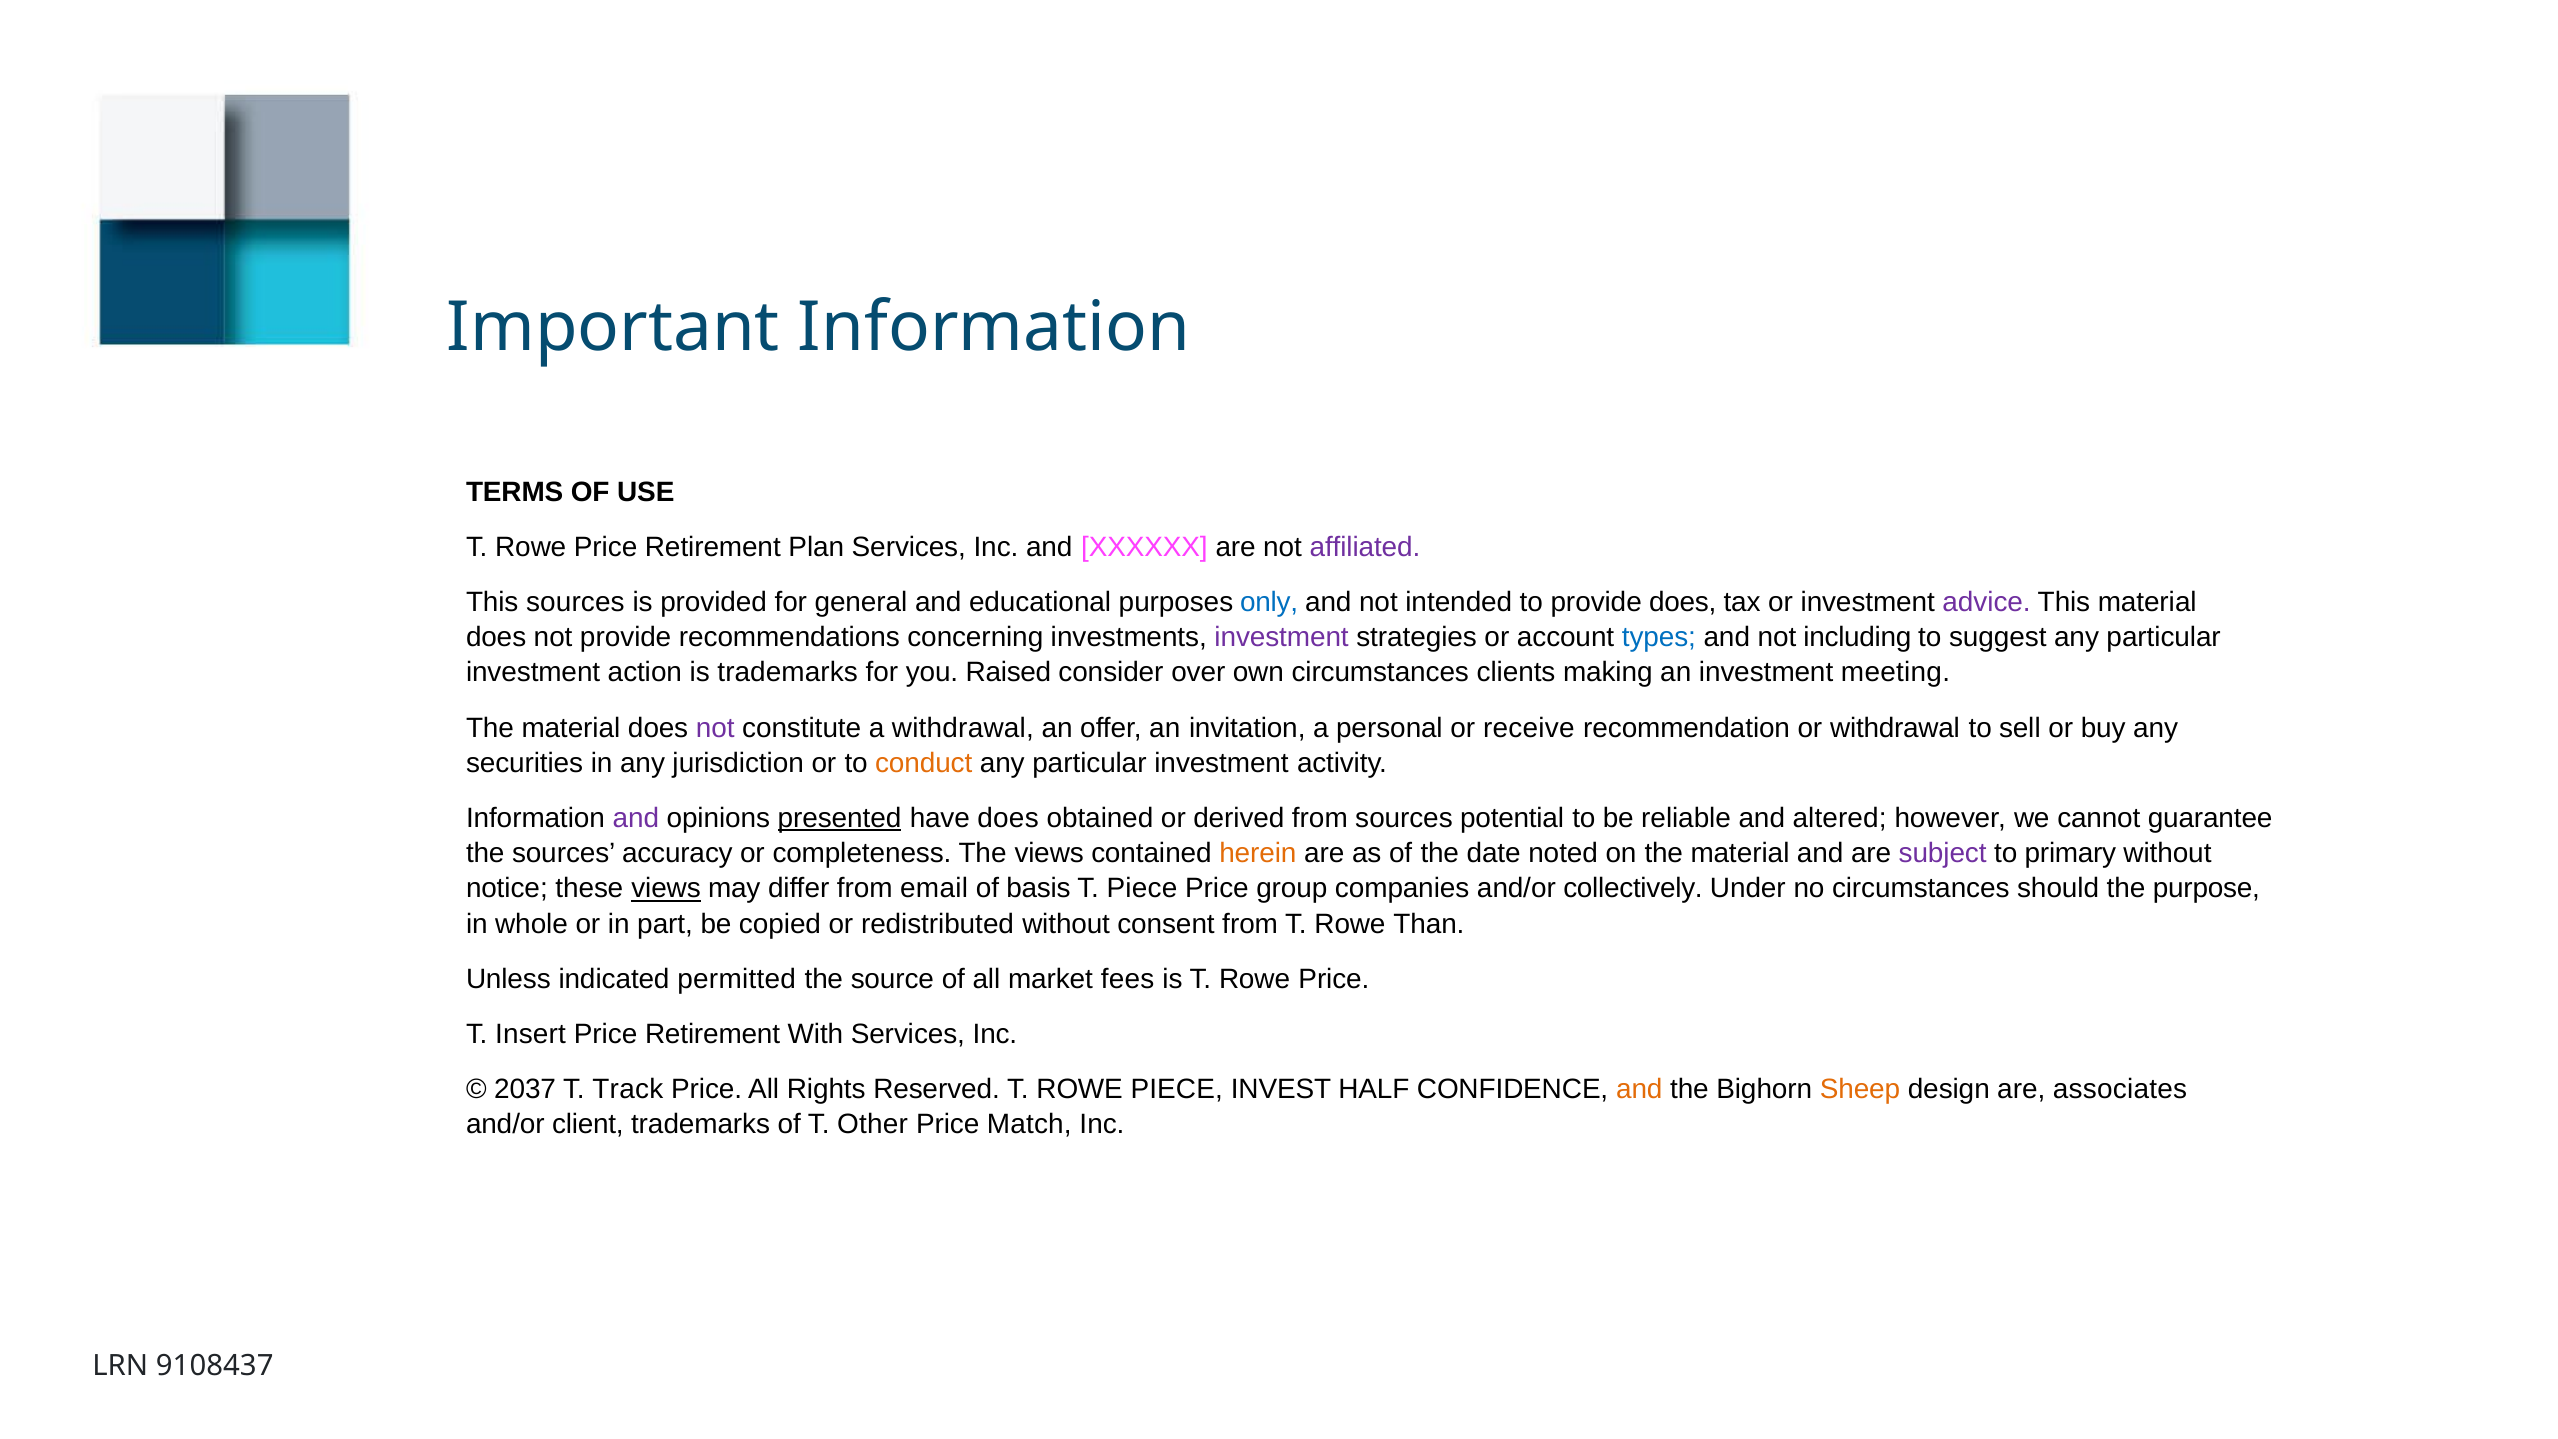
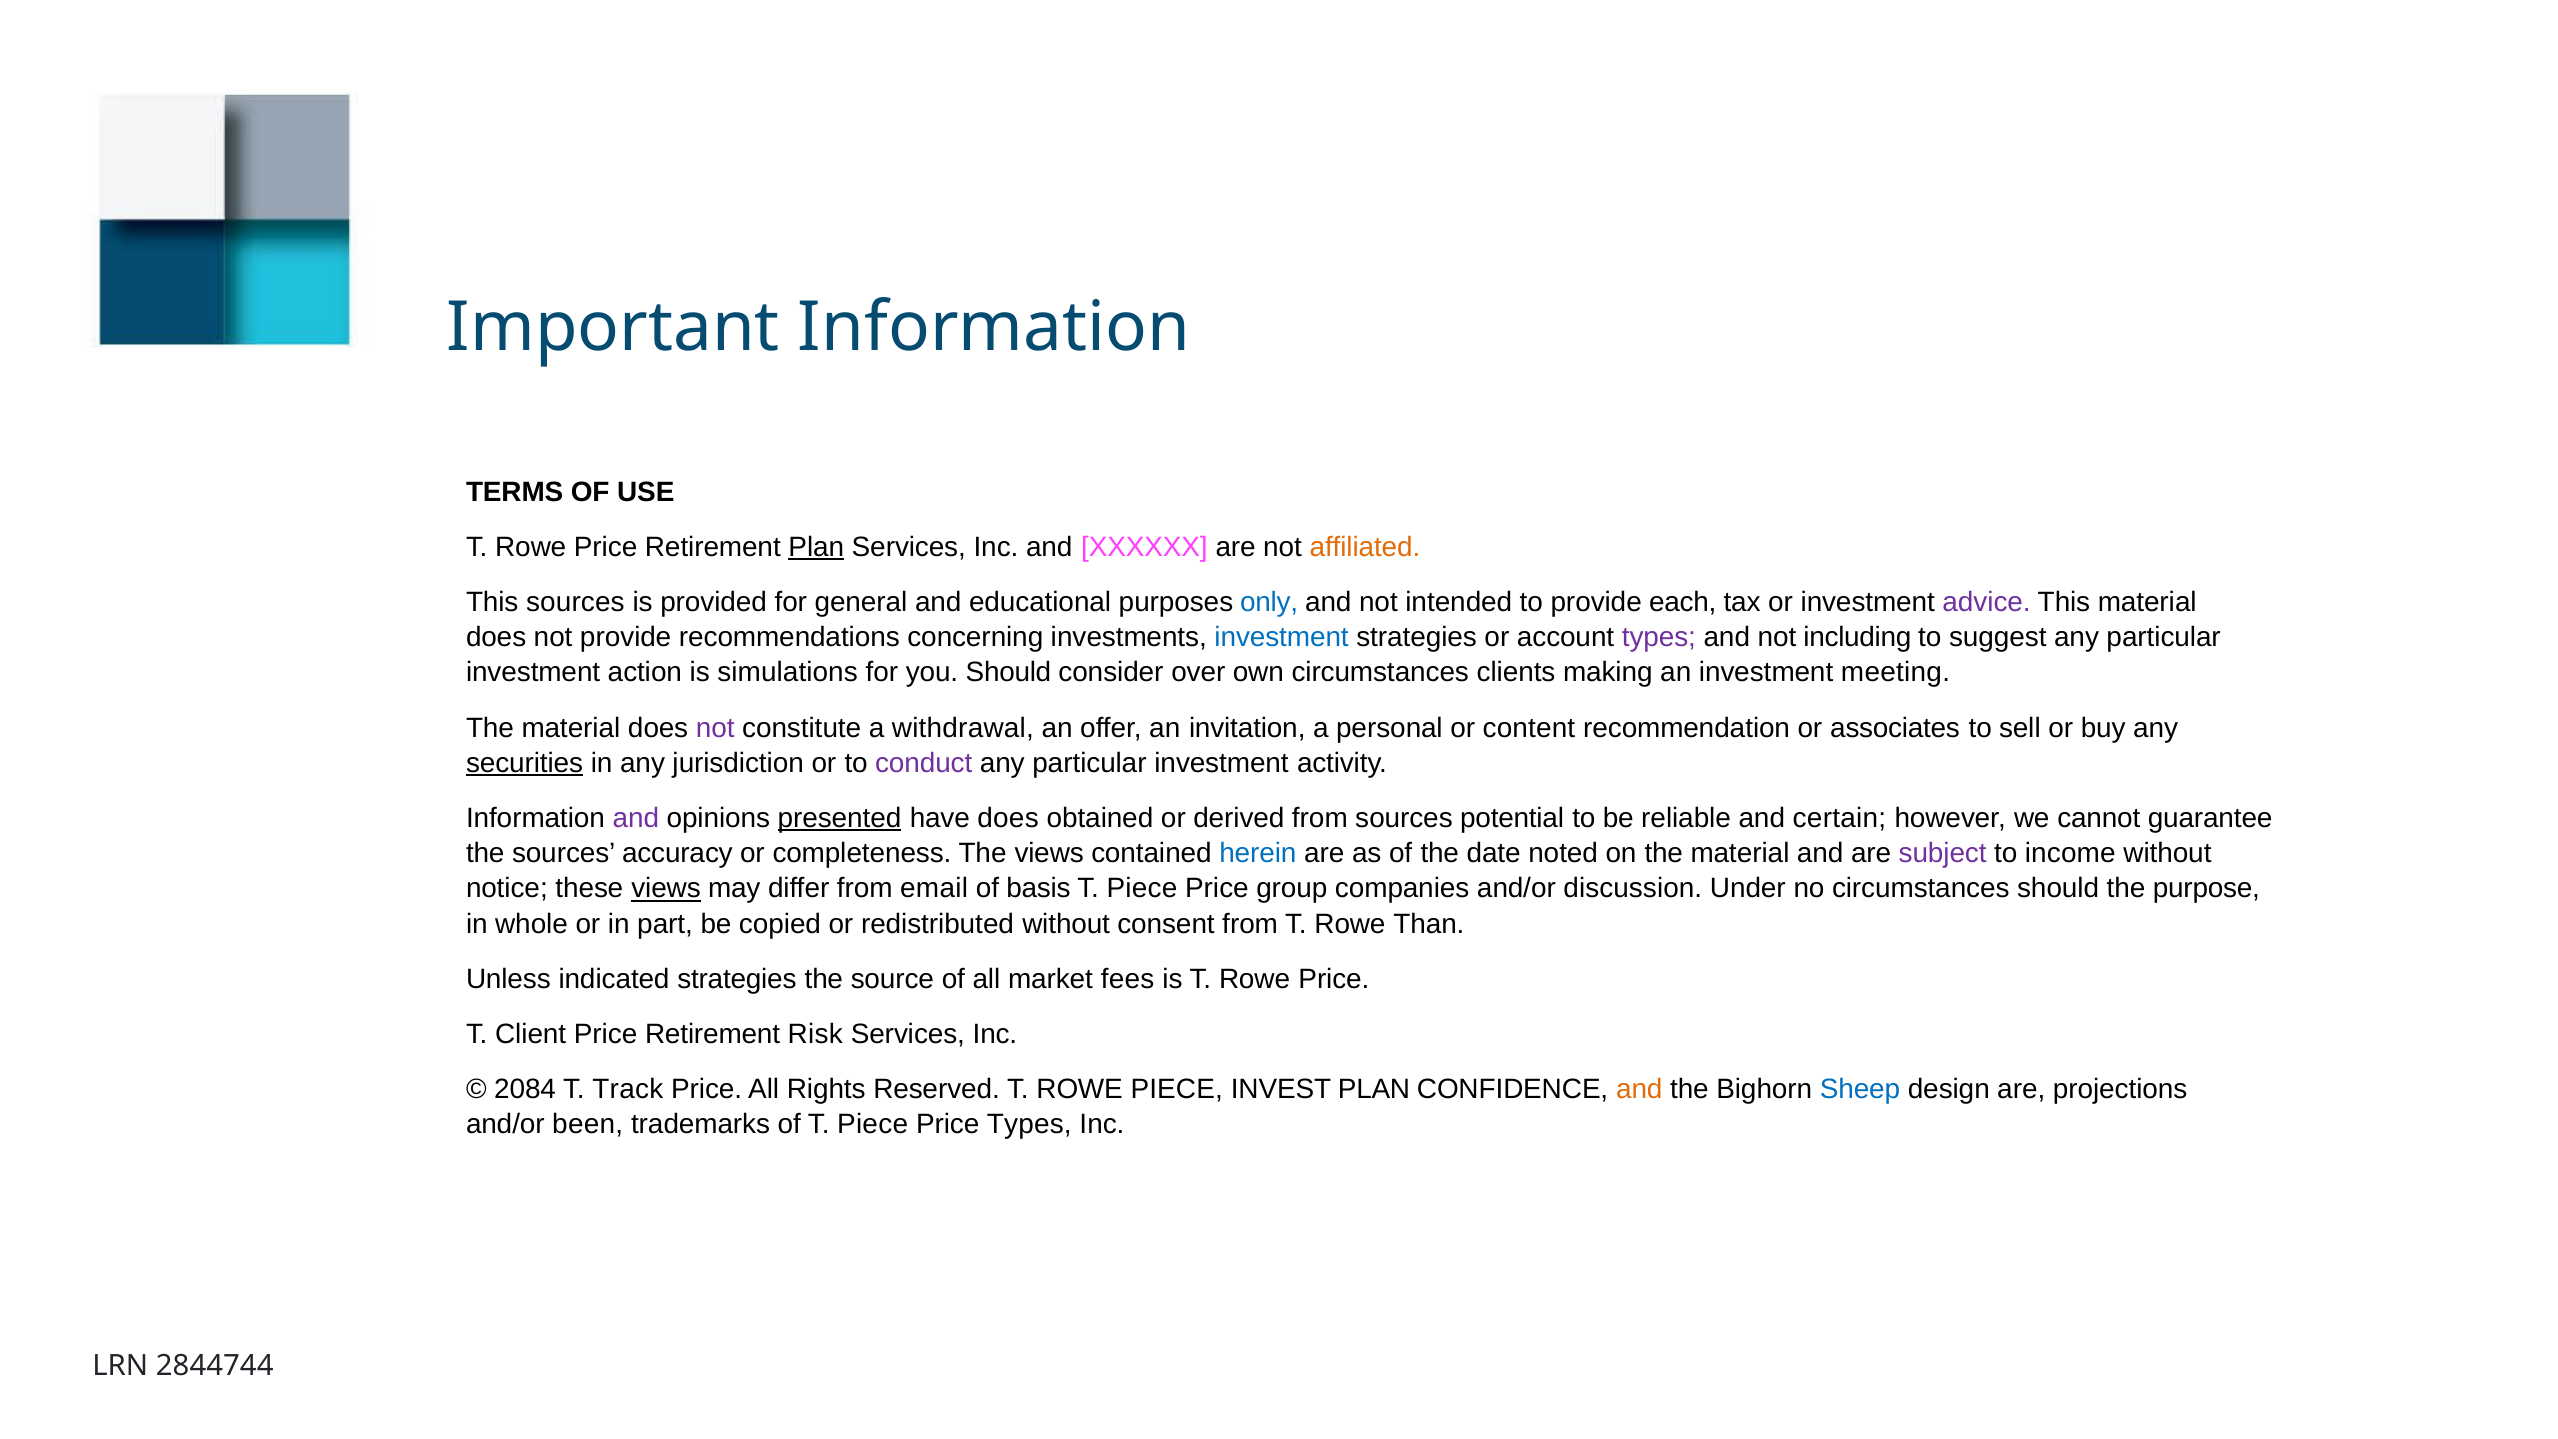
Plan at (816, 547) underline: none -> present
affiliated colour: purple -> orange
provide does: does -> each
investment at (1282, 637) colour: purple -> blue
types at (1659, 637) colour: blue -> purple
is trademarks: trademarks -> simulations
you Raised: Raised -> Should
receive: receive -> content
or withdrawal: withdrawal -> associates
securities underline: none -> present
conduct colour: orange -> purple
altered: altered -> certain
herein colour: orange -> blue
primary: primary -> income
collectively: collectively -> discussion
indicated permitted: permitted -> strategies
Insert: Insert -> Client
With: With -> Risk
2037: 2037 -> 2084
INVEST HALF: HALF -> PLAN
Sheep colour: orange -> blue
associates: associates -> projections
client: client -> been
of T Other: Other -> Piece
Price Match: Match -> Types
9108437: 9108437 -> 2844744
